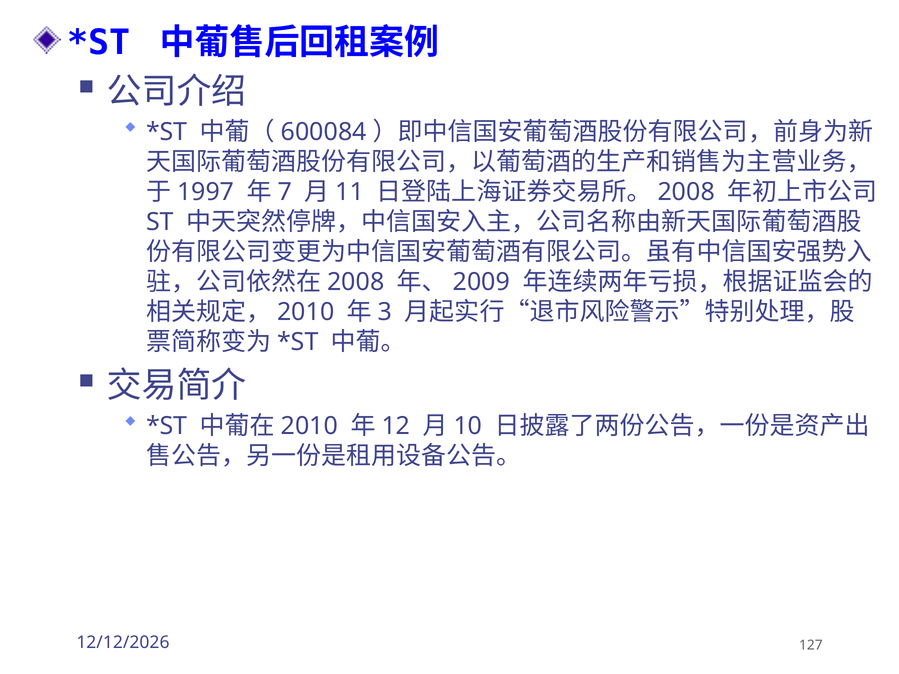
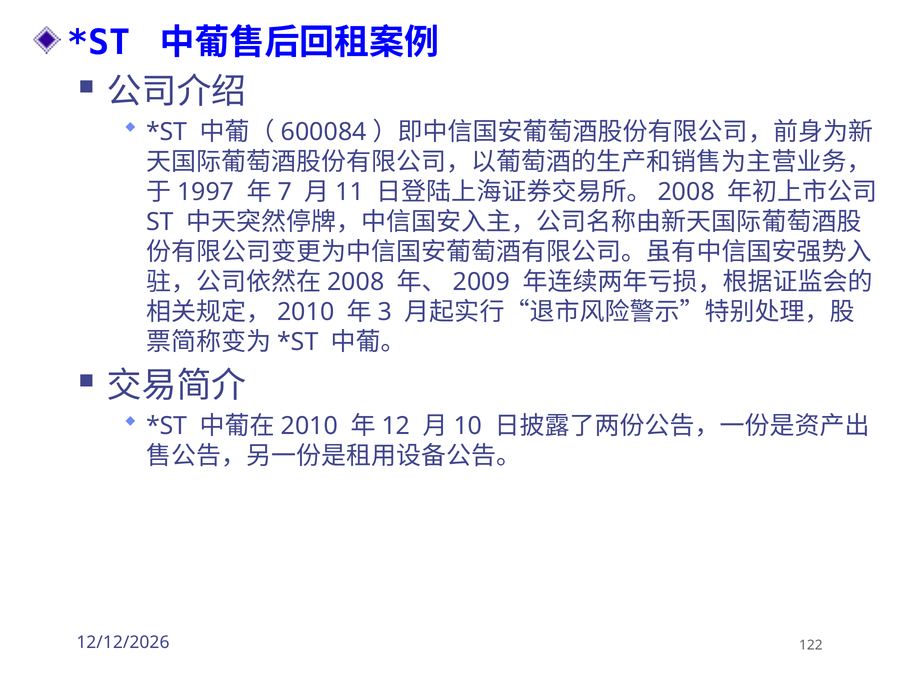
127: 127 -> 122
